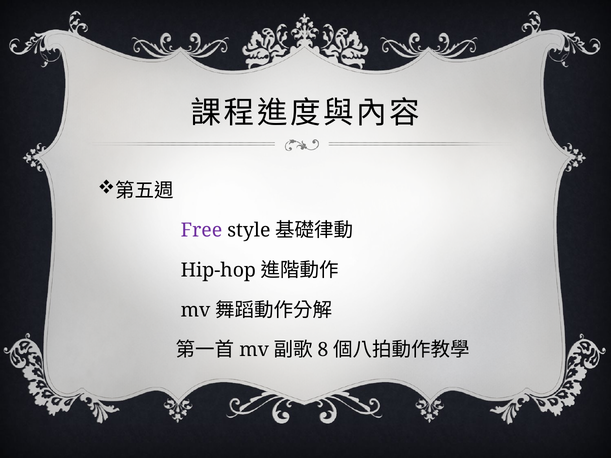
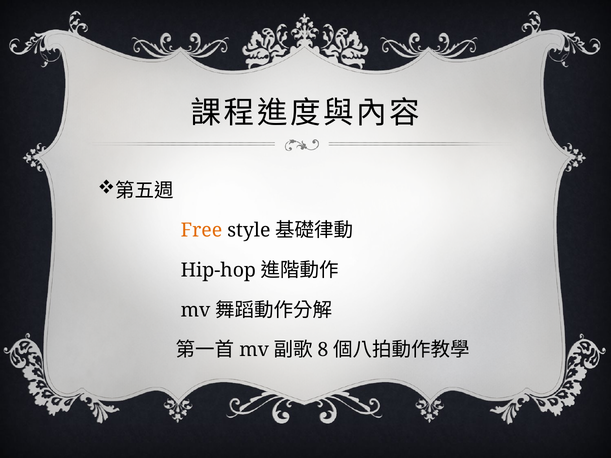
Free colour: purple -> orange
